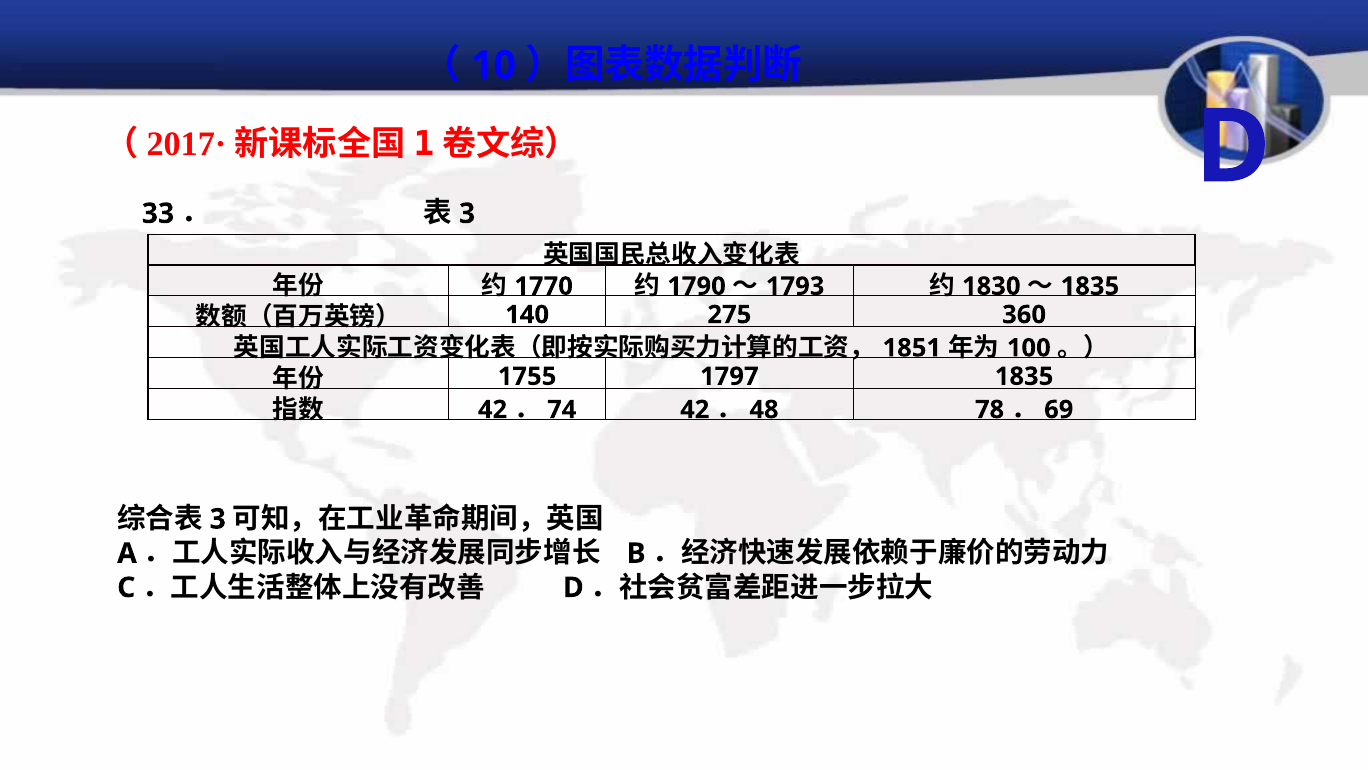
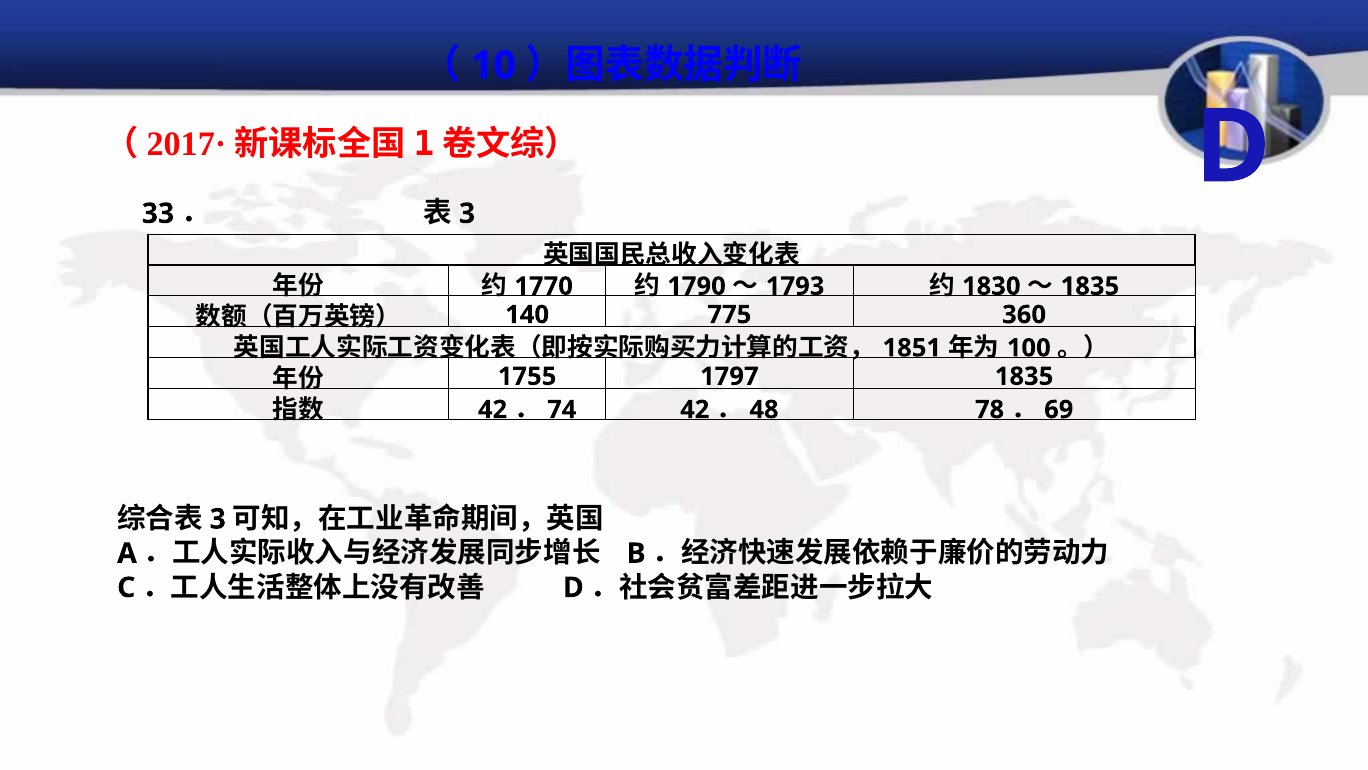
275: 275 -> 775
